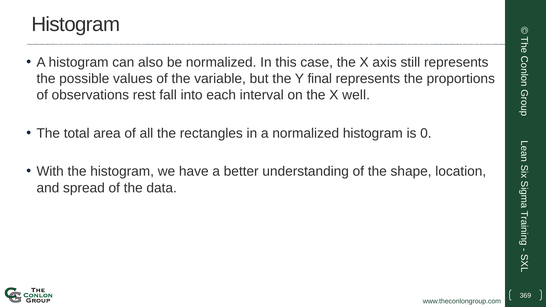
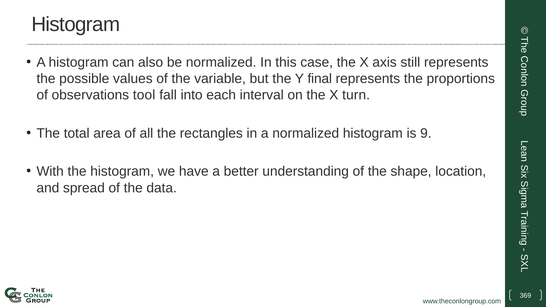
rest: rest -> tool
well: well -> turn
0: 0 -> 9
